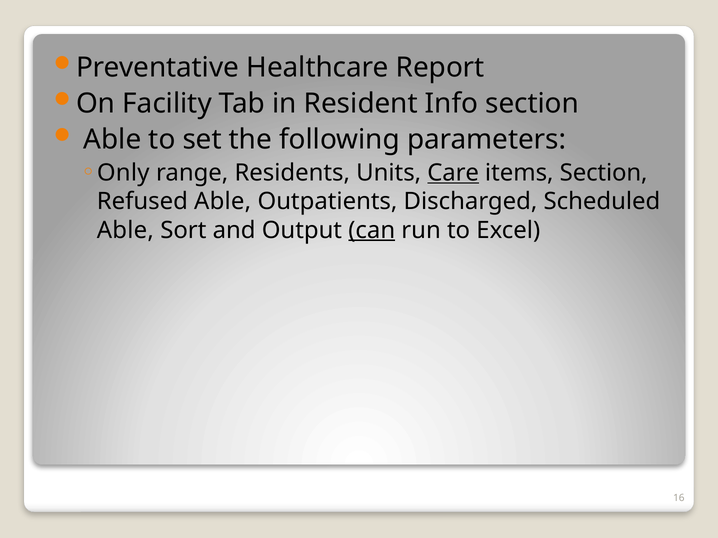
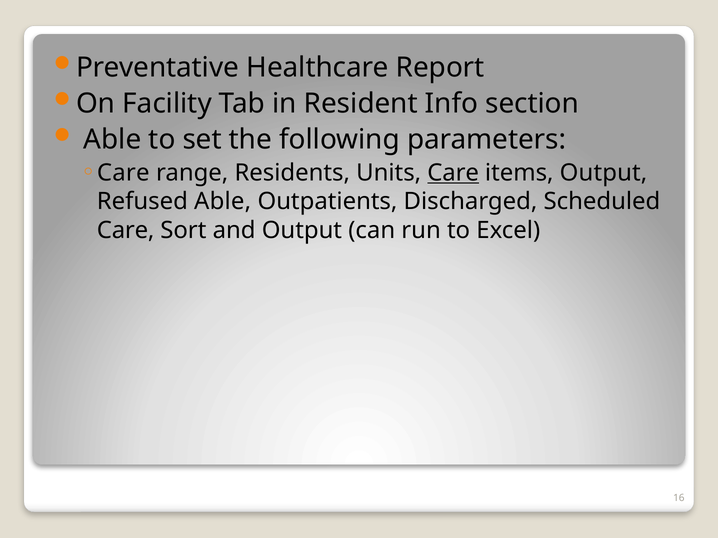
Only at (123, 173): Only -> Care
items Section: Section -> Output
Able at (125, 230): Able -> Care
can underline: present -> none
